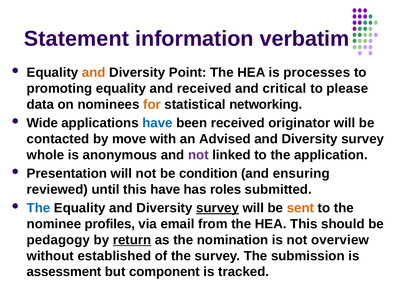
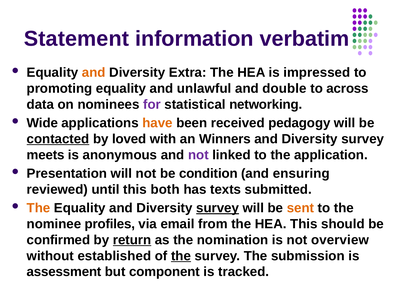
Point: Point -> Extra
processes: processes -> impressed
and received: received -> unlawful
critical: critical -> double
please: please -> across
for colour: orange -> purple
have at (157, 123) colour: blue -> orange
originator: originator -> pedagogy
contacted underline: none -> present
move: move -> loved
Advised: Advised -> Winners
whole: whole -> meets
this have: have -> both
roles: roles -> texts
The at (39, 208) colour: blue -> orange
pedagogy: pedagogy -> confirmed
the at (181, 255) underline: none -> present
